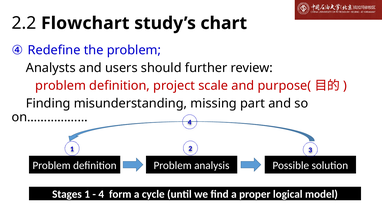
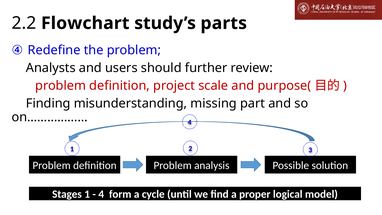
chart: chart -> parts
